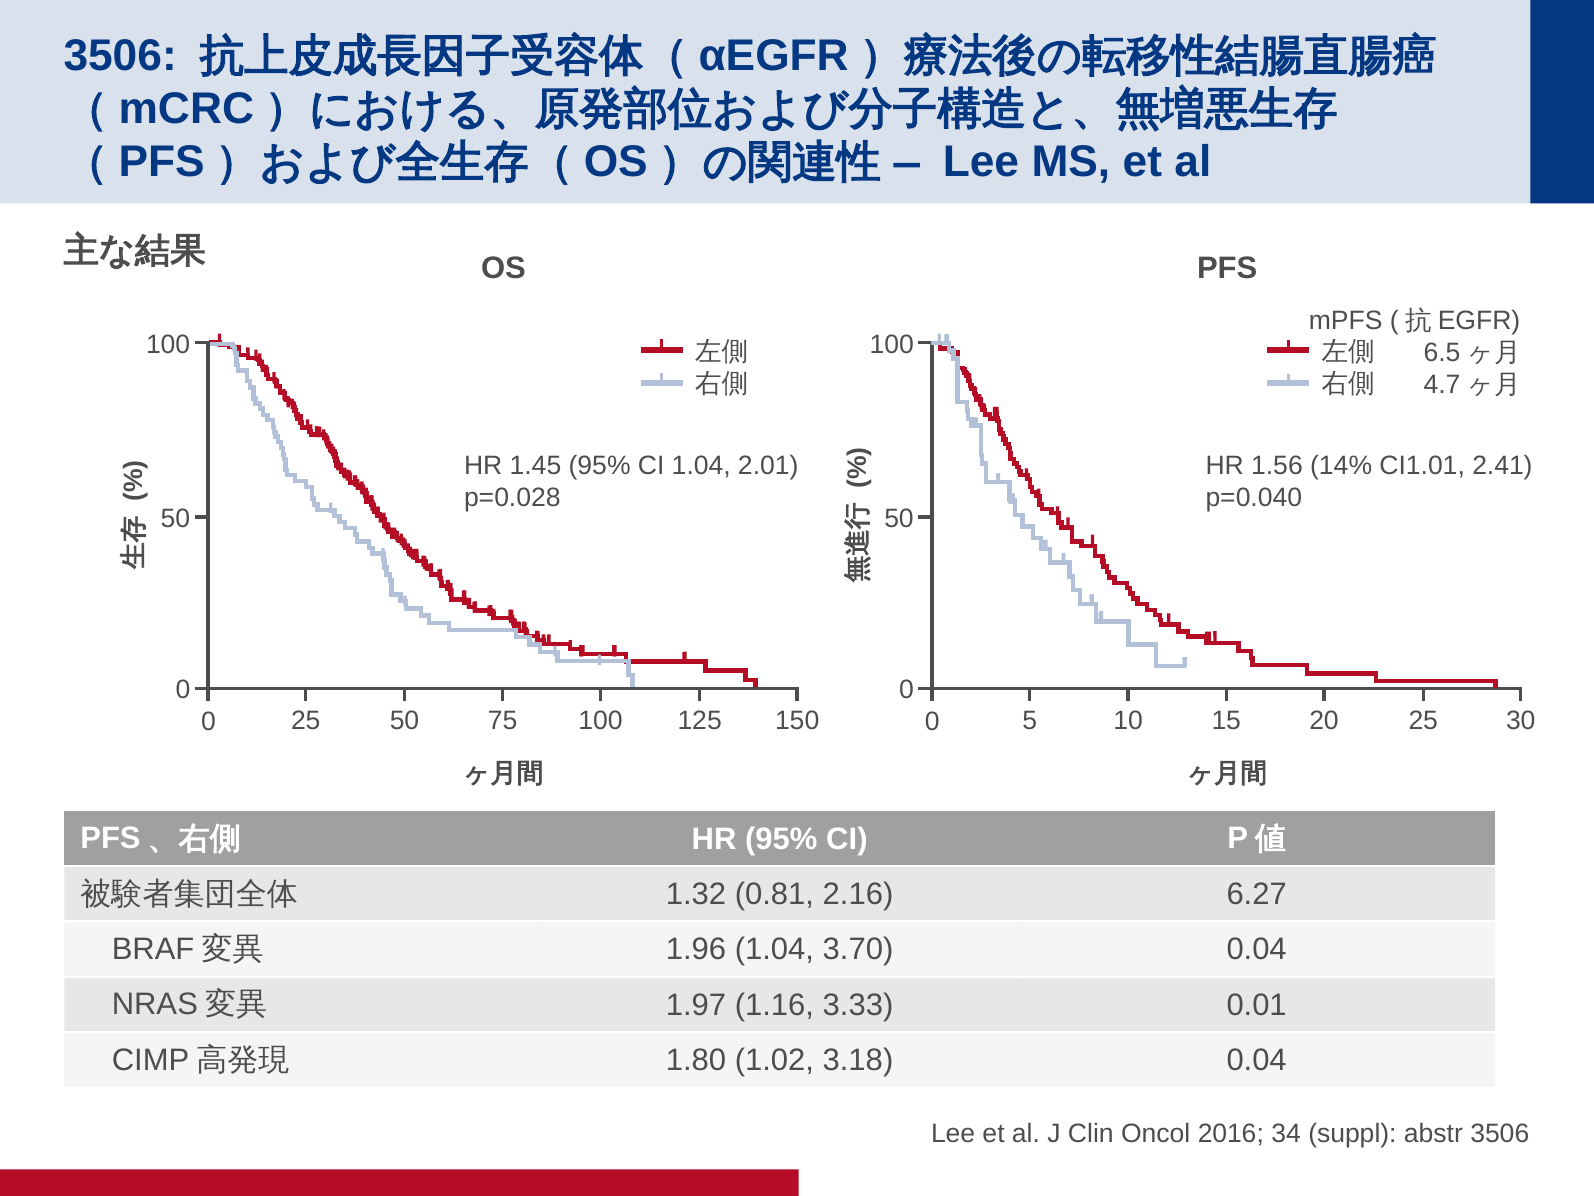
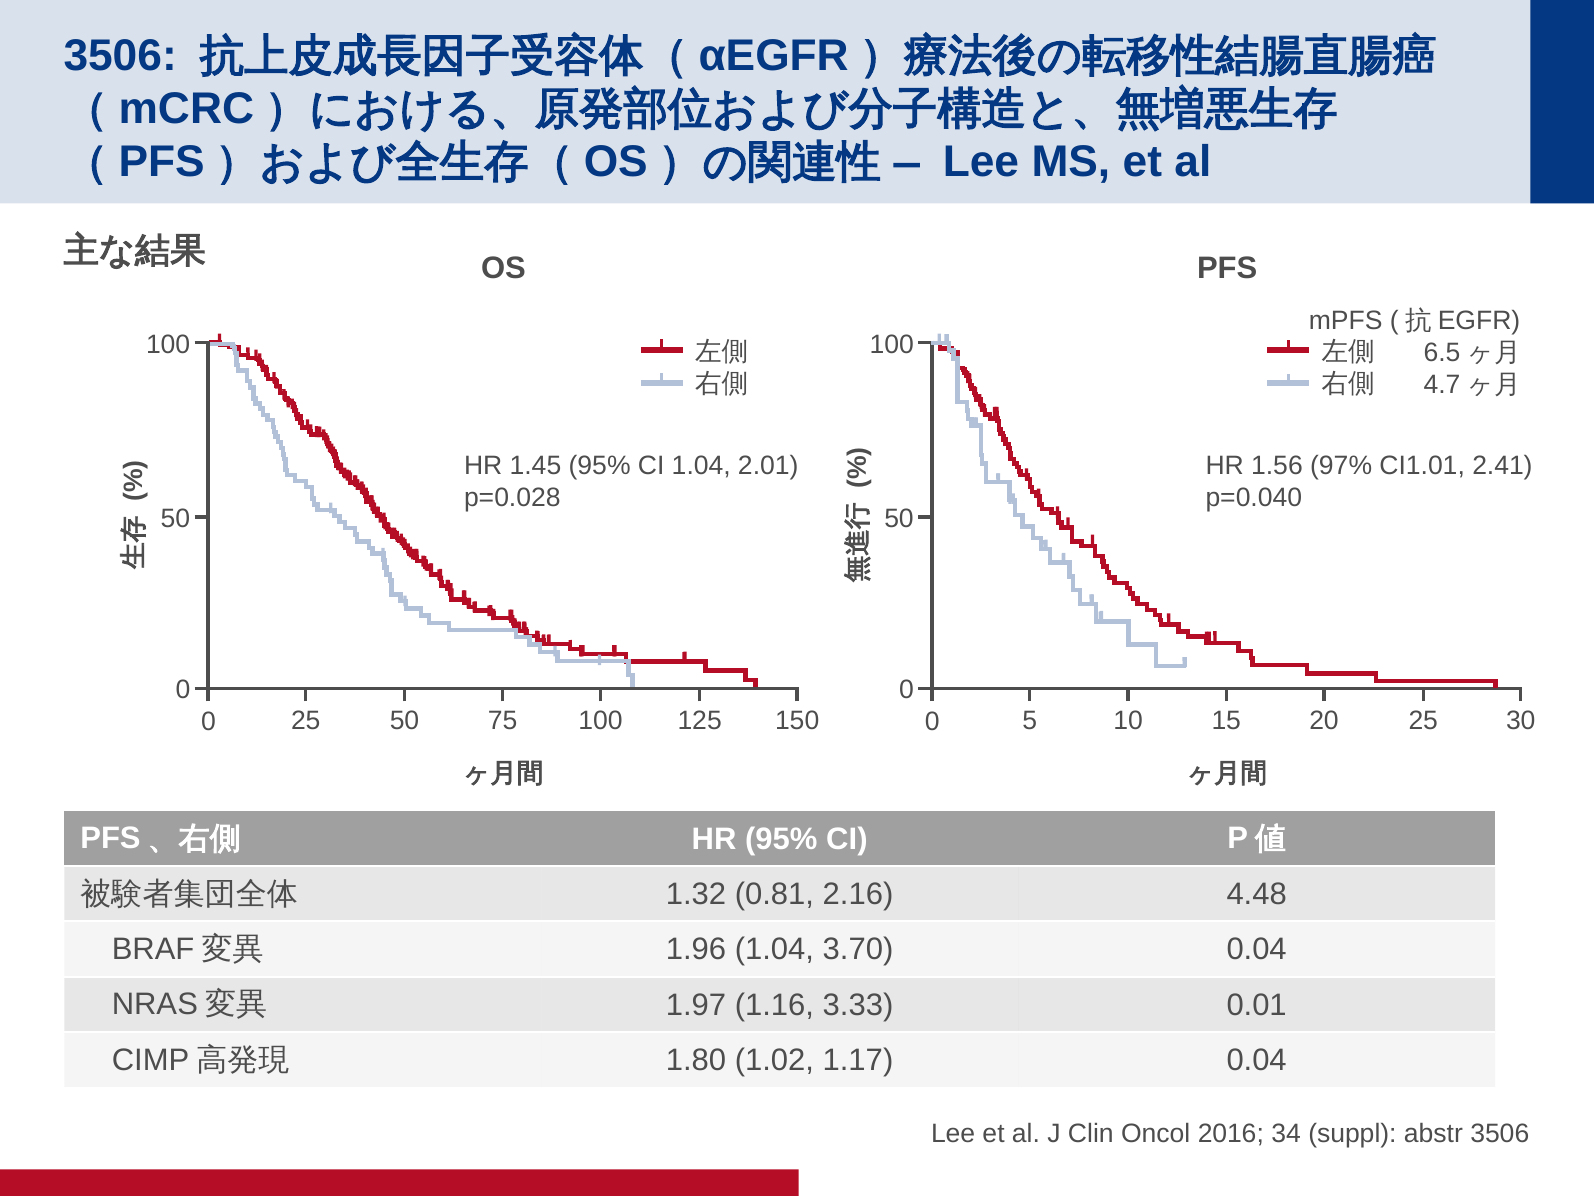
14%: 14% -> 97%
6.27: 6.27 -> 4.48
3.18: 3.18 -> 1.17
